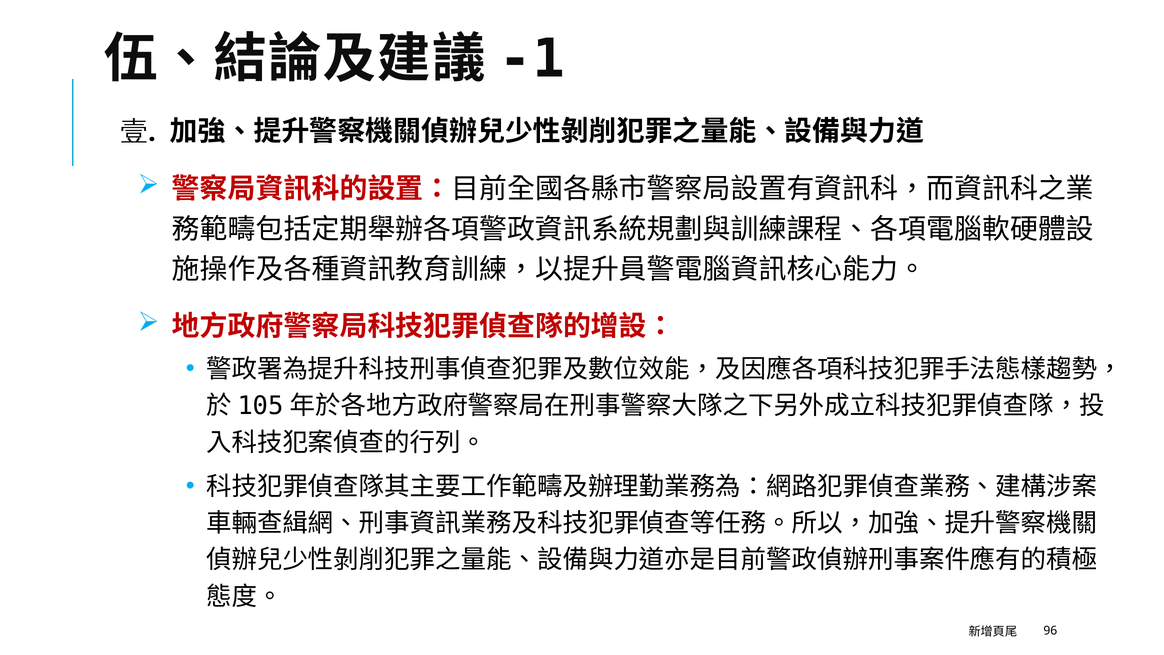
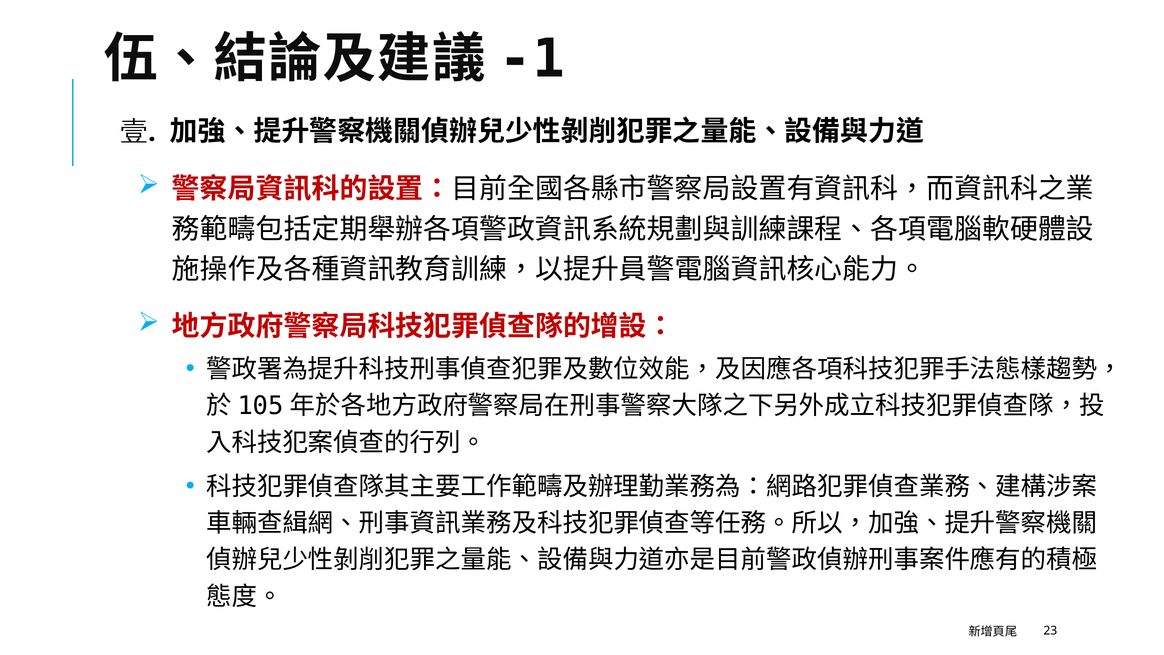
96: 96 -> 23
